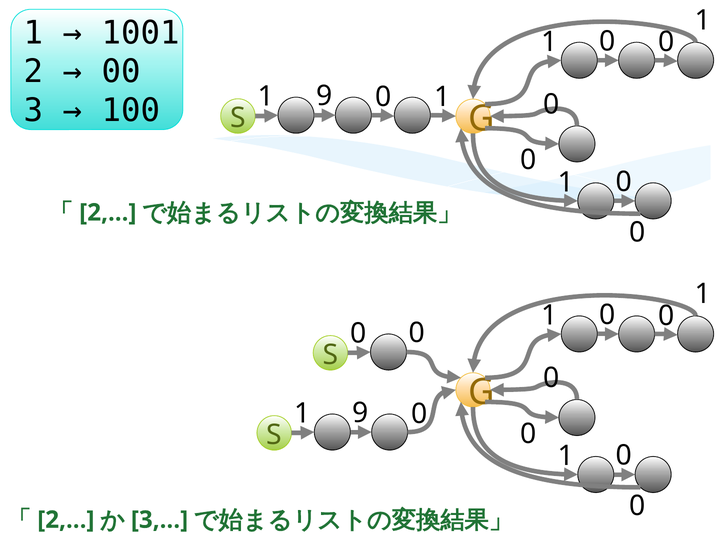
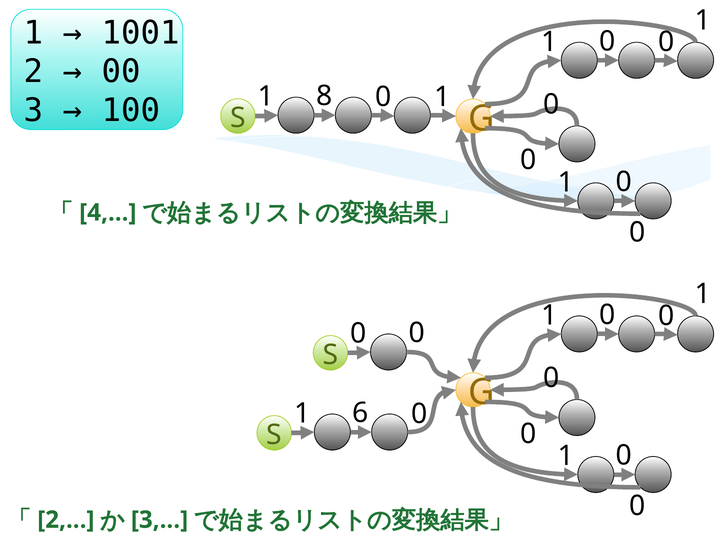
9 at (324, 96): 9 -> 8
2 at (108, 213): 2 -> 4
9 at (361, 413): 9 -> 6
